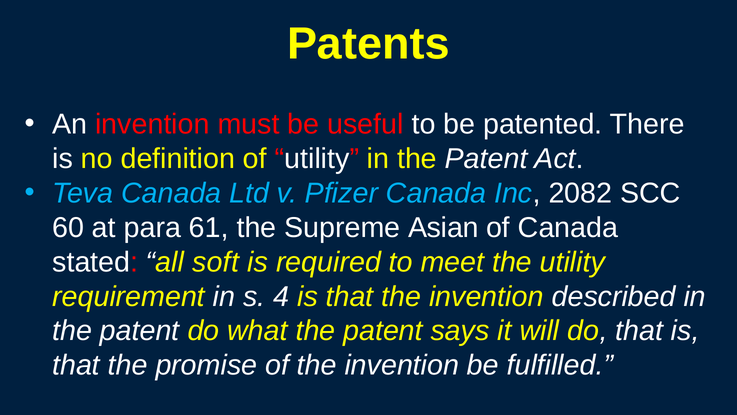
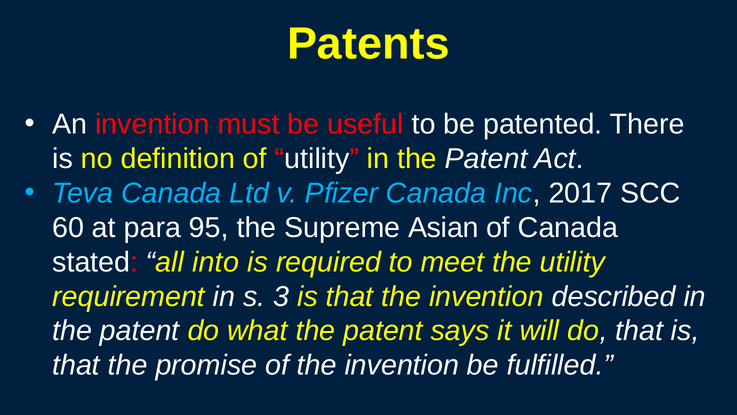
2082: 2082 -> 2017
61: 61 -> 95
soft: soft -> into
4: 4 -> 3
